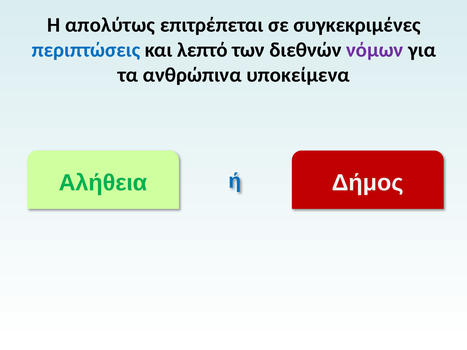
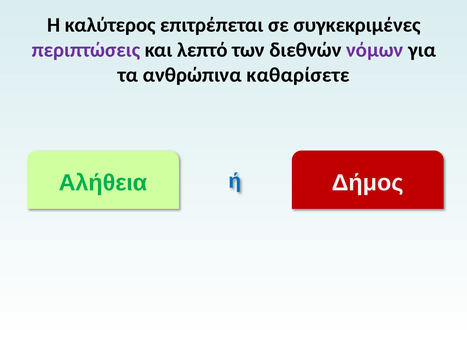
απολύτως: απολύτως -> καλύτερος
περιπτώσεις colour: blue -> purple
υποκείμενα: υποκείμενα -> καθαρίσετε
